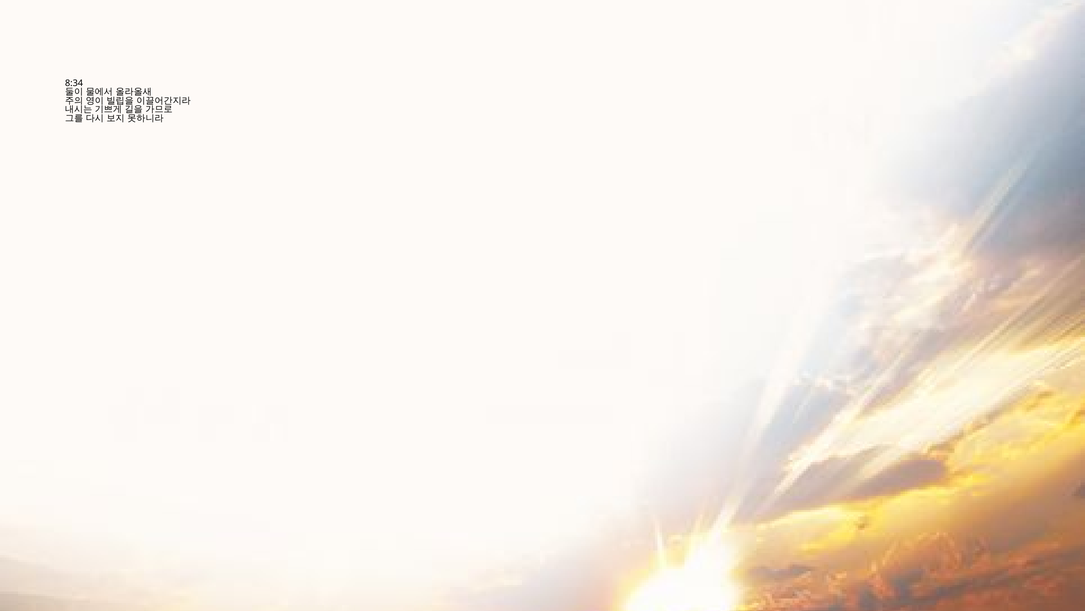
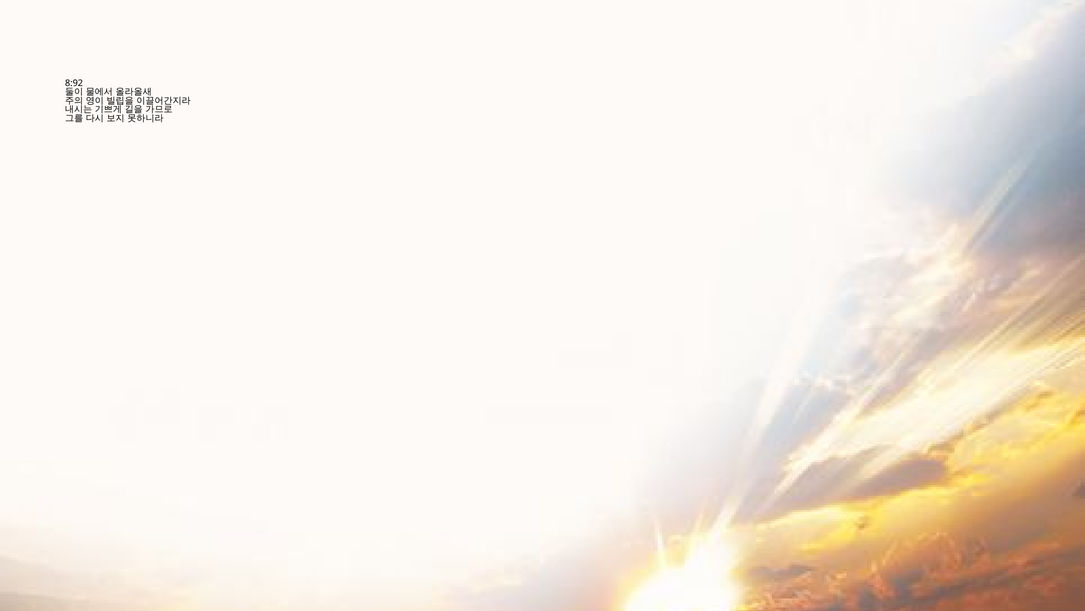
8:34: 8:34 -> 8:92
